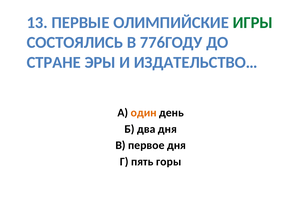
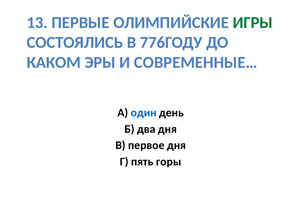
СТРАНЕ: СТРАНЕ -> КАКОМ
ИЗДАТЕЛЬСТВО…: ИЗДАТЕЛЬСТВО… -> СОВРЕМЕННЫЕ…
один colour: orange -> blue
